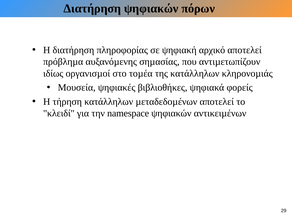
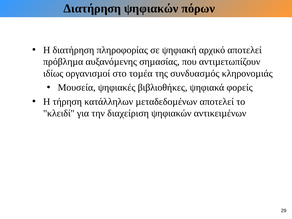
της κατάλληλων: κατάλληλων -> συνδυασµός
namespace: namespace -> διαχείριση
